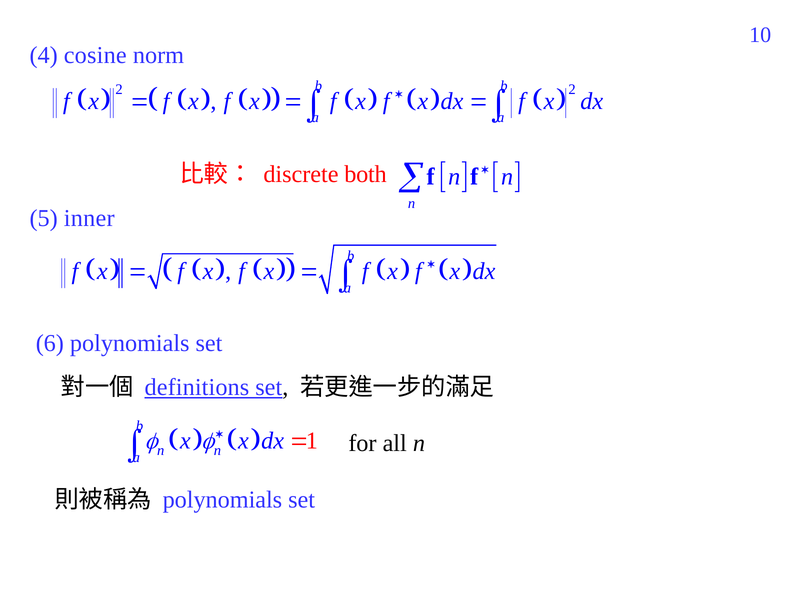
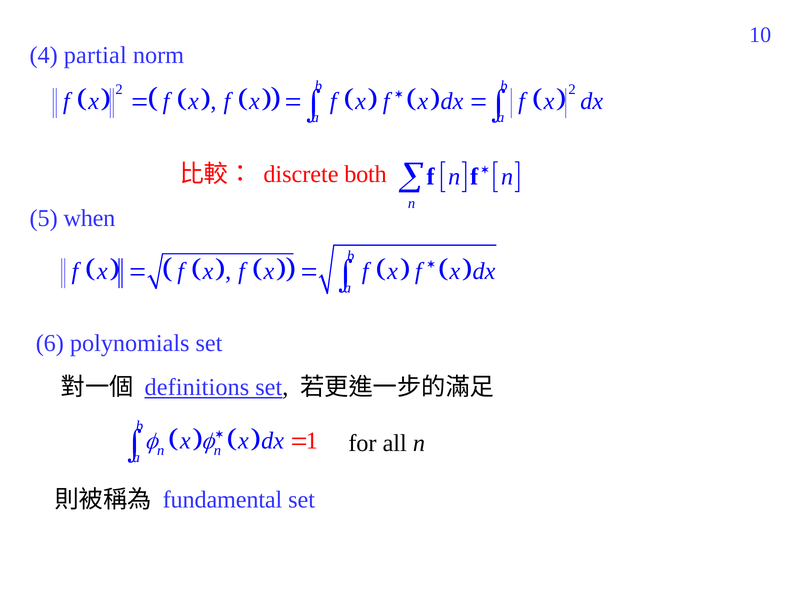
cosine: cosine -> partial
inner: inner -> when
polynomials at (222, 499): polynomials -> fundamental
